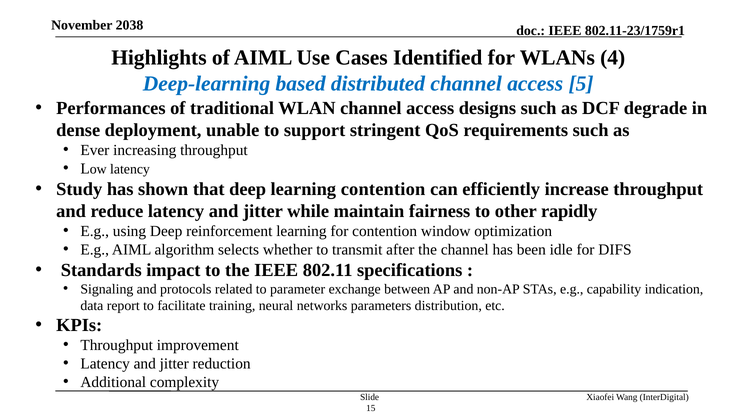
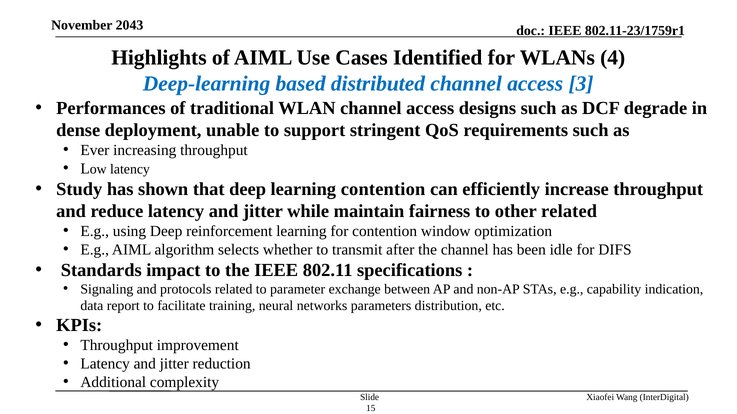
2038: 2038 -> 2043
5: 5 -> 3
other rapidly: rapidly -> related
